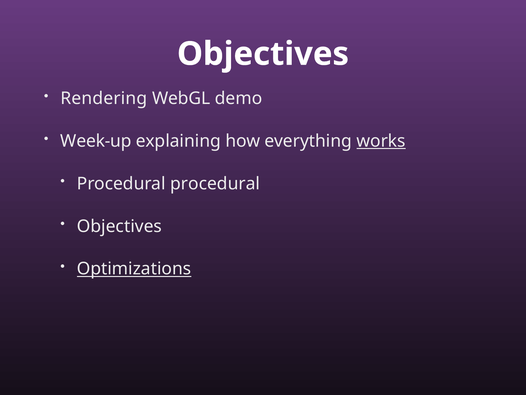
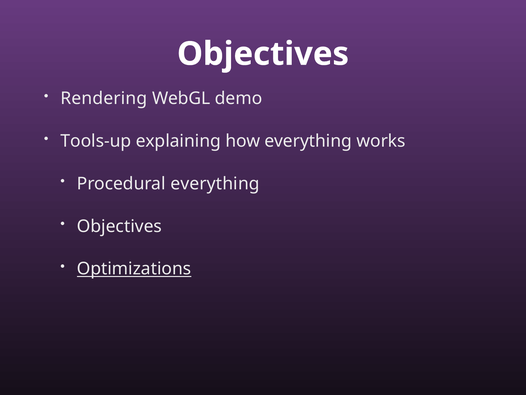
Week-up: Week-up -> Tools-up
works underline: present -> none
Procedural procedural: procedural -> everything
